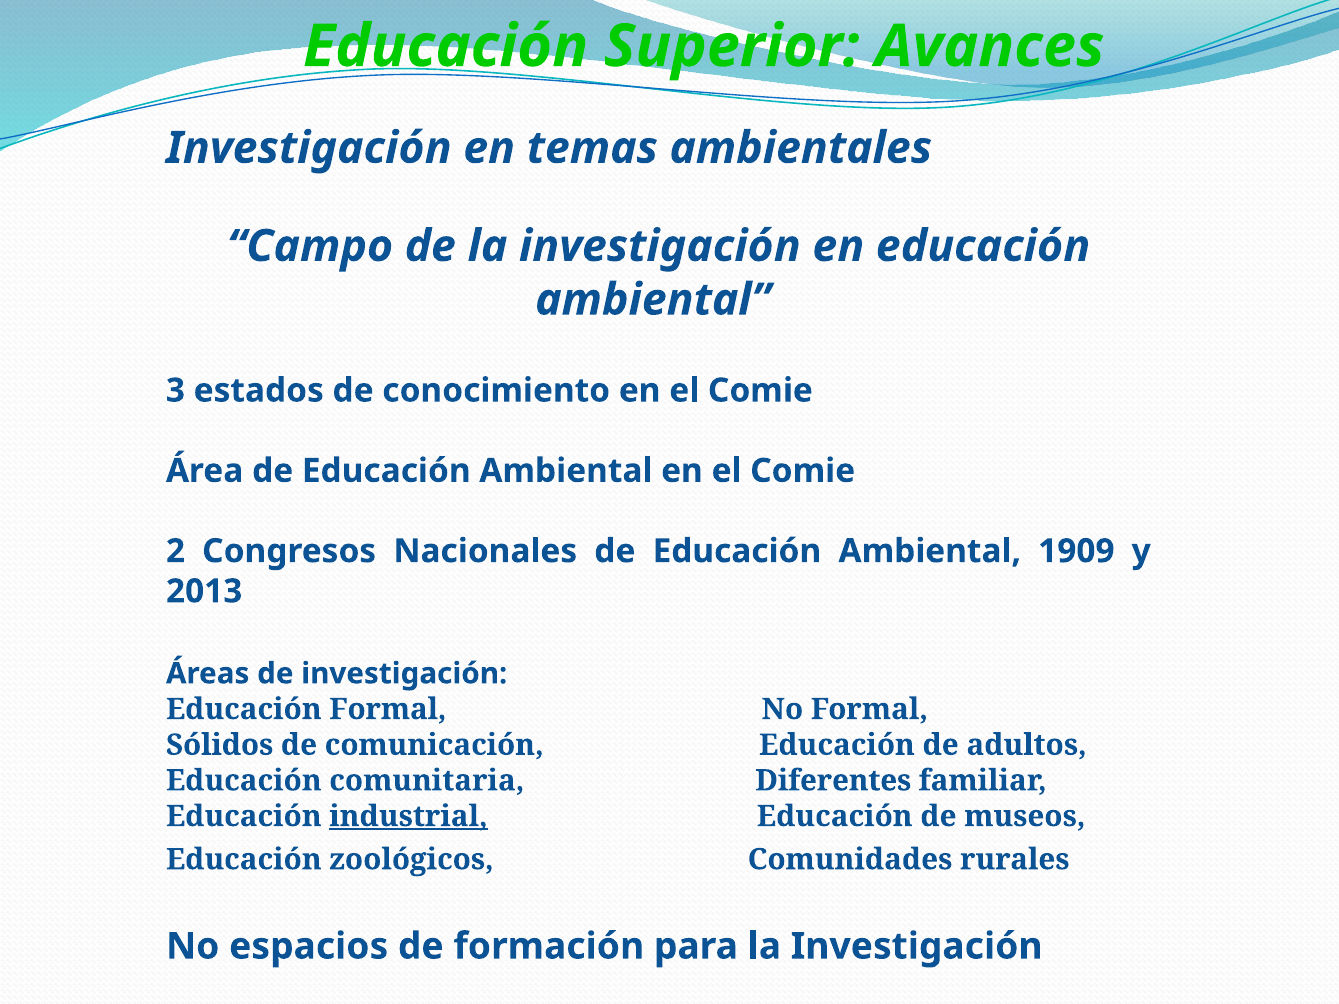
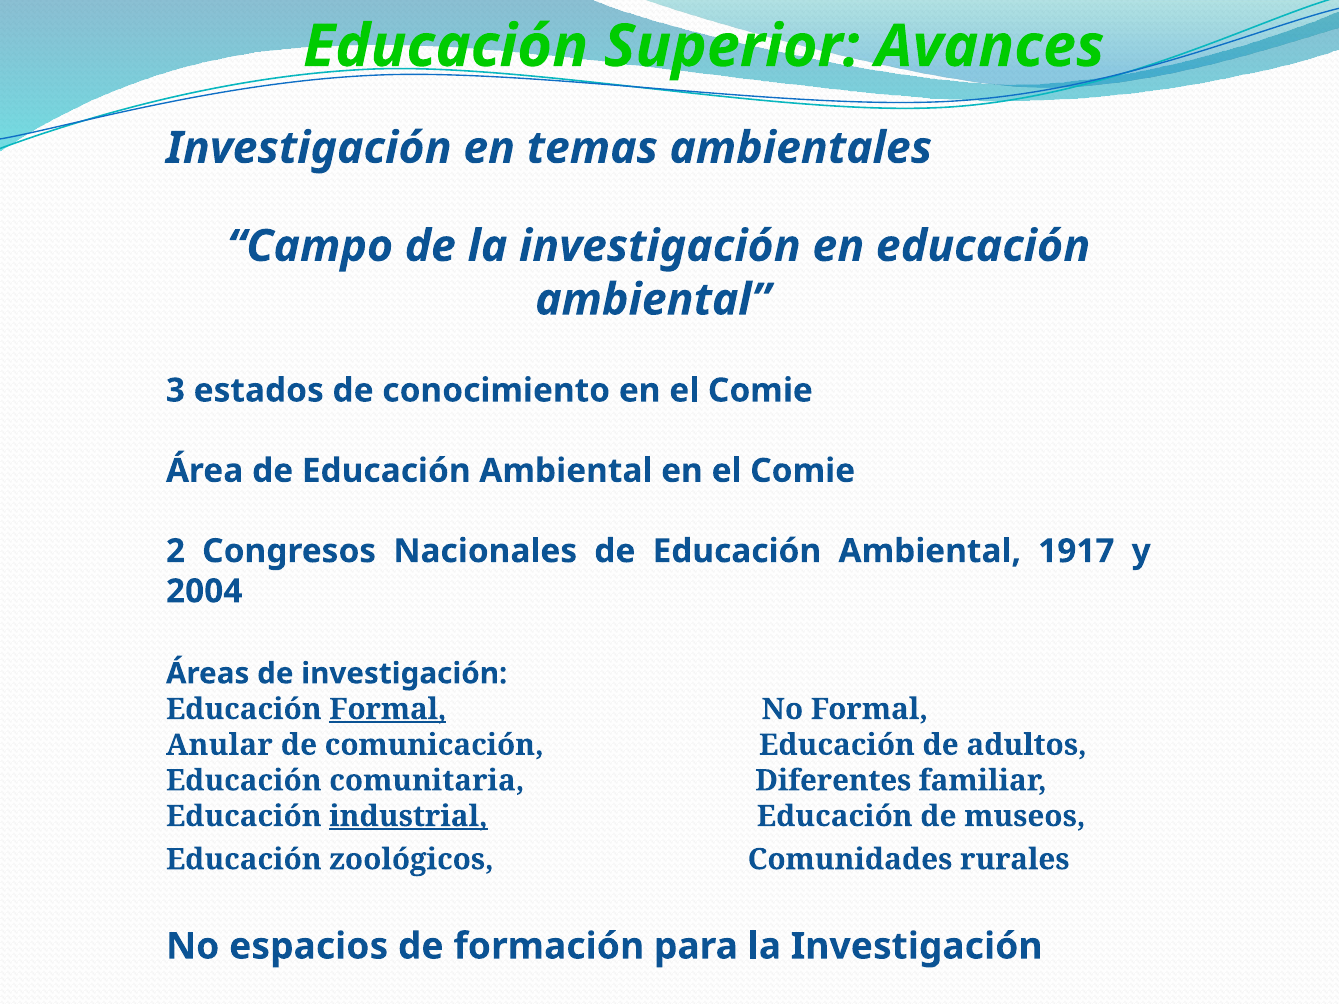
1909: 1909 -> 1917
2013: 2013 -> 2004
Formal at (388, 709) underline: none -> present
Sólidos: Sólidos -> Anular
